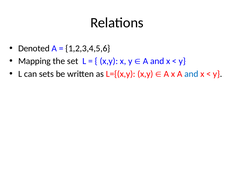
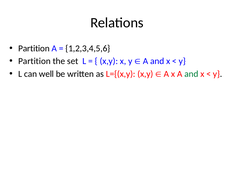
Denoted at (34, 48): Denoted -> Partition
Mapping at (34, 61): Mapping -> Partition
sets: sets -> well
and at (191, 74) colour: blue -> green
